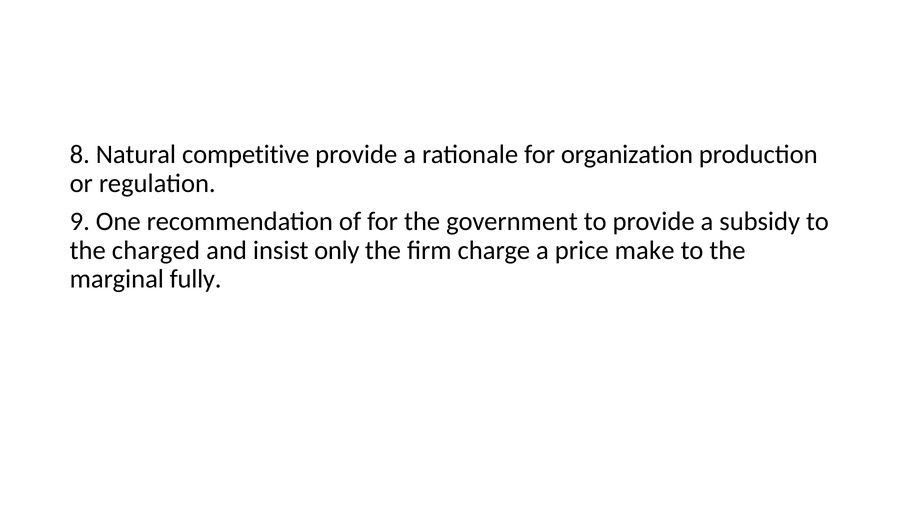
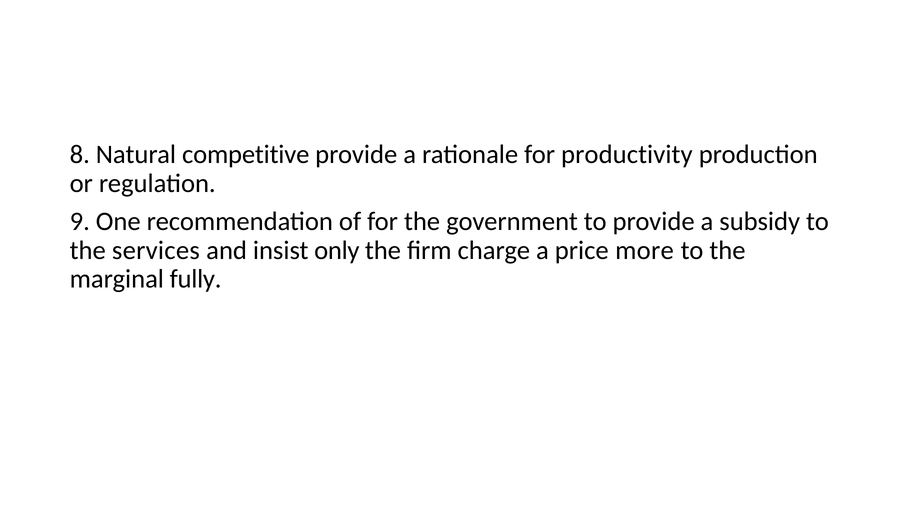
organization: organization -> productivity
charged: charged -> services
make: make -> more
